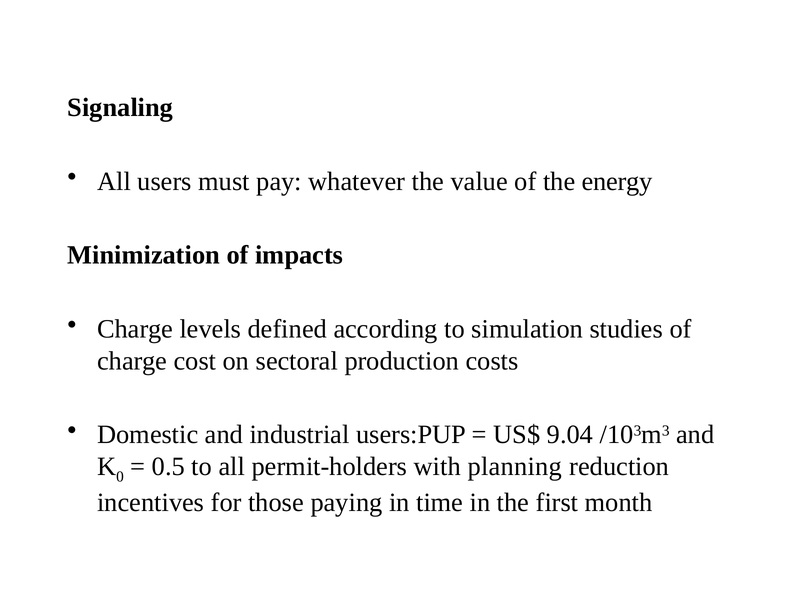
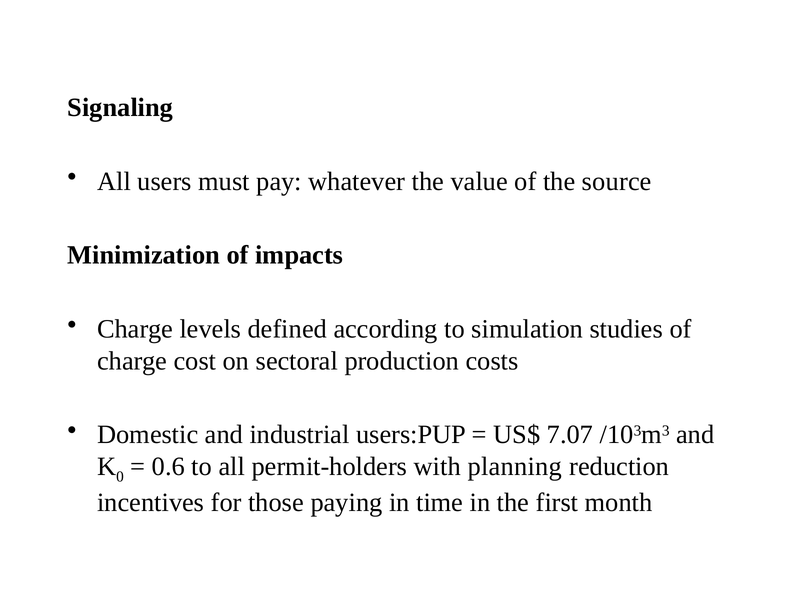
energy: energy -> source
9.04: 9.04 -> 7.07
0.5: 0.5 -> 0.6
